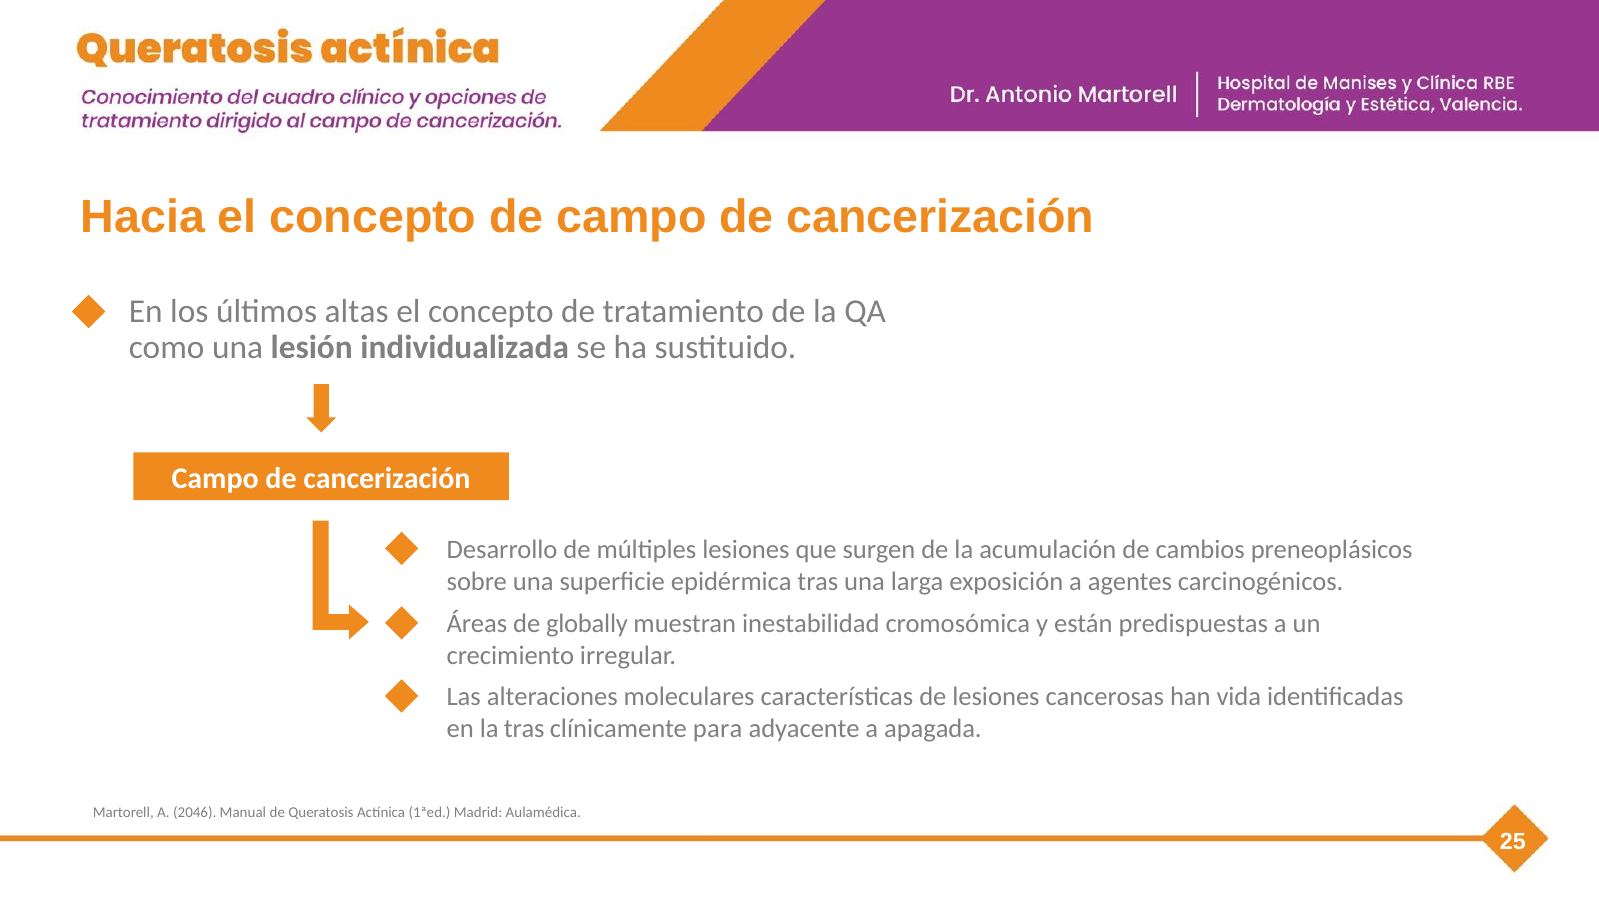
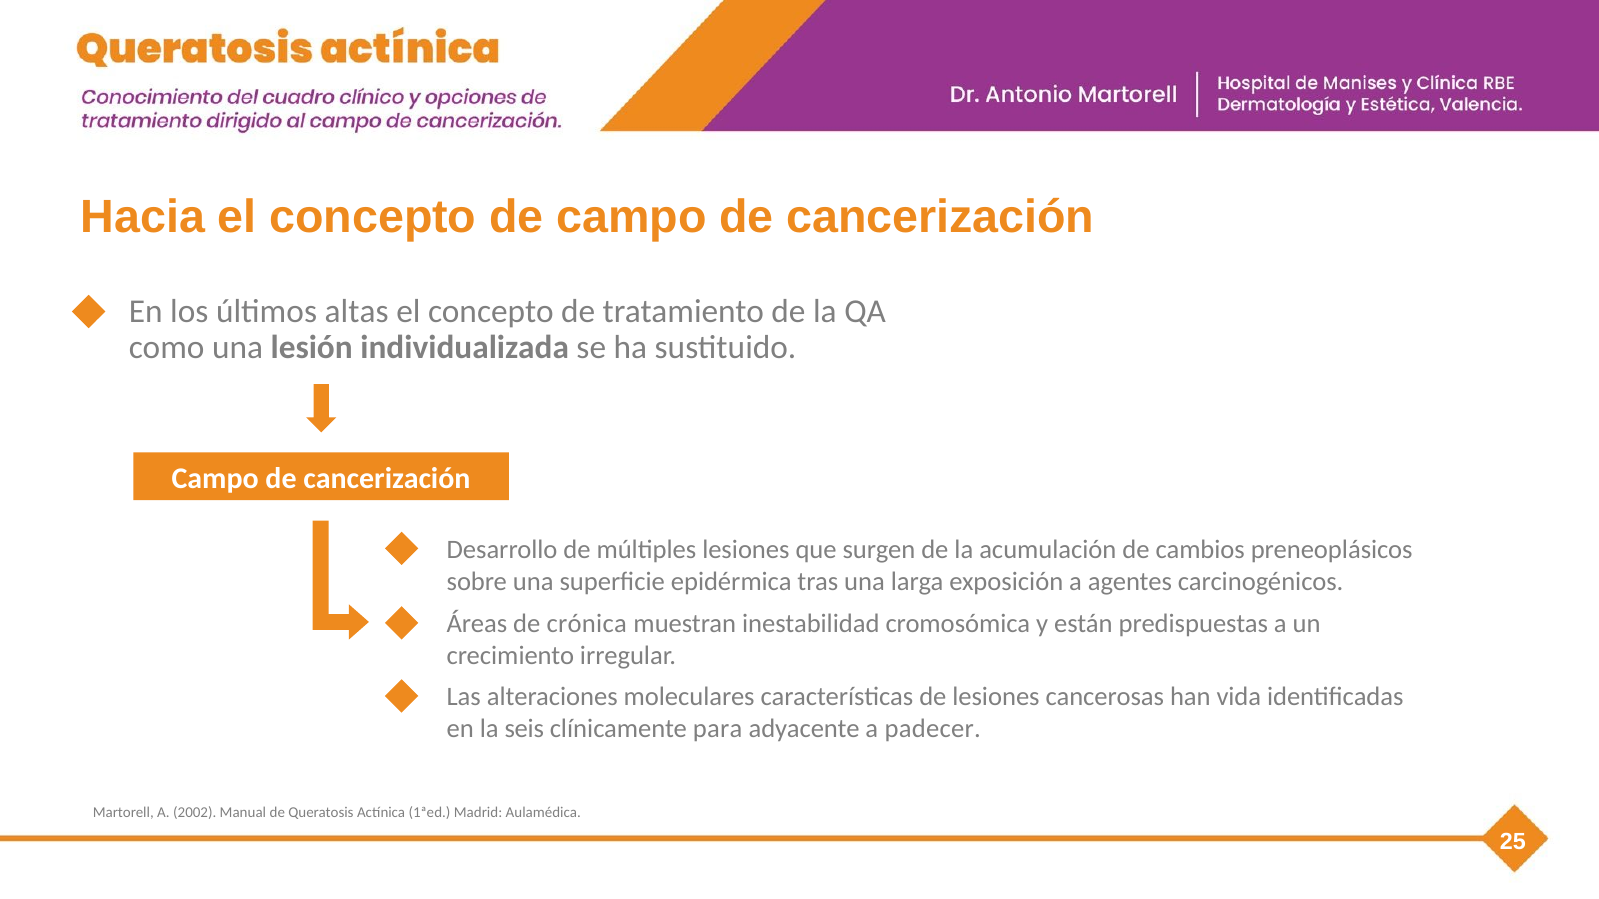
globally: globally -> crónica
la tras: tras -> seis
apagada: apagada -> padecer
2046: 2046 -> 2002
